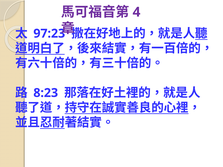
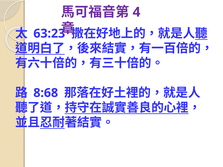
97:23: 97:23 -> 63:23
8:23: 8:23 -> 8:68
